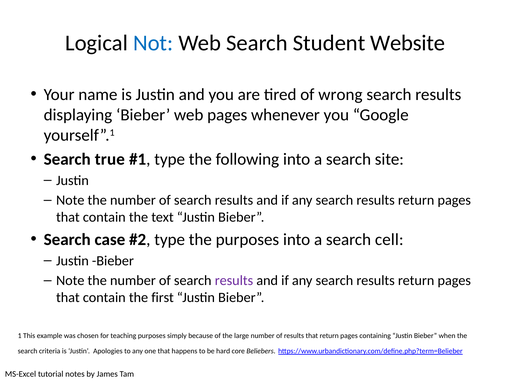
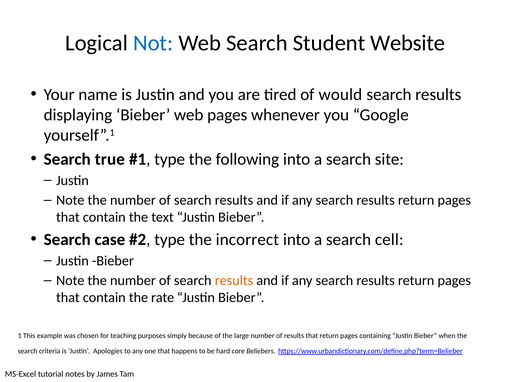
wrong: wrong -> would
the purposes: purposes -> incorrect
results at (234, 281) colour: purple -> orange
first: first -> rate
